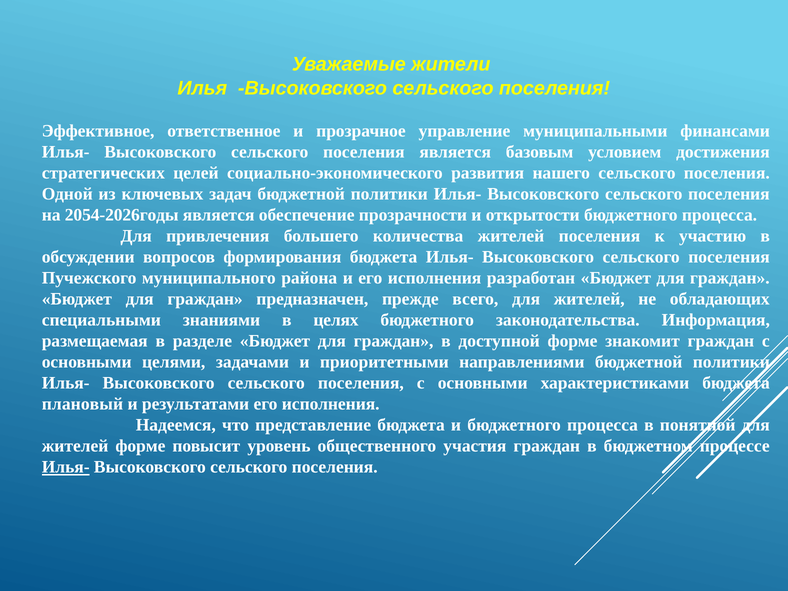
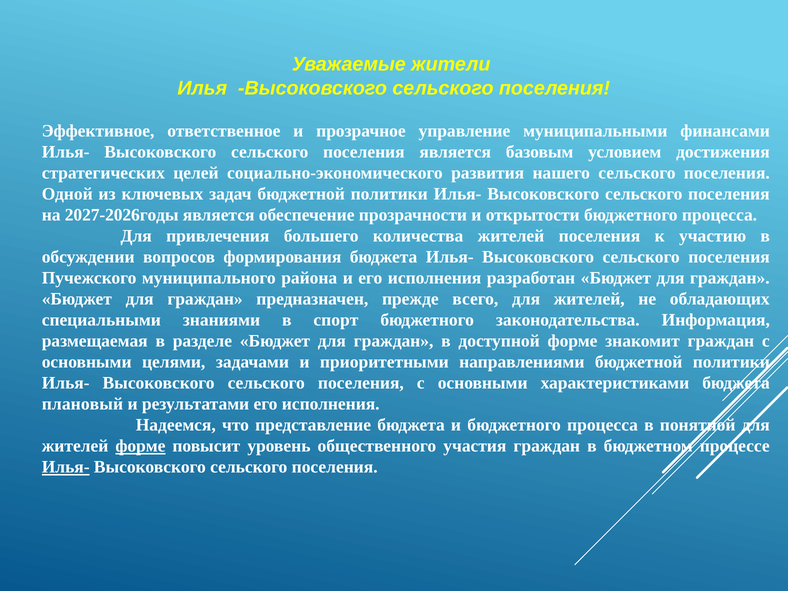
2054-2026годы: 2054-2026годы -> 2027-2026годы
целях: целях -> спорт
форме at (140, 446) underline: none -> present
